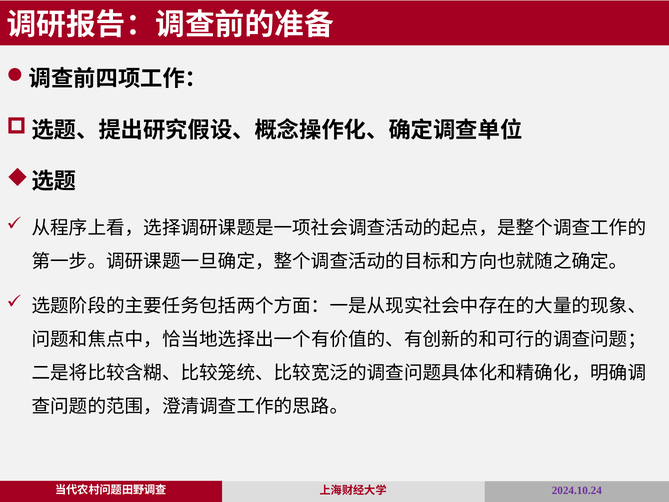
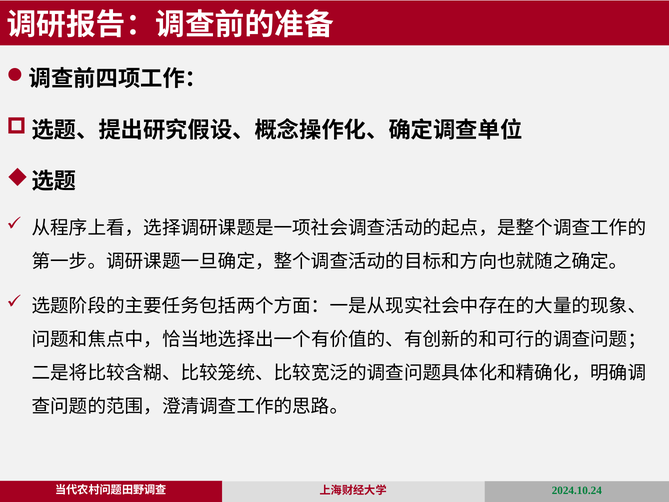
2024.10.24 colour: purple -> green
